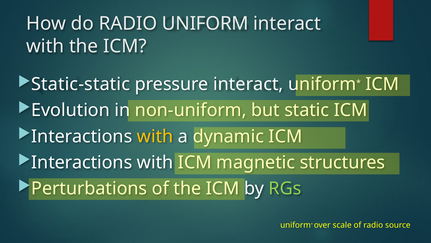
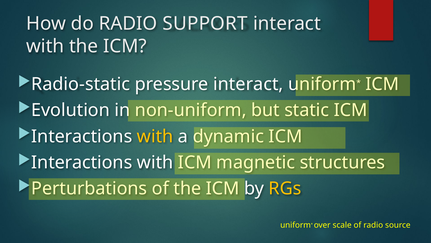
RADIO UNIFORM: UNIFORM -> SUPPORT
Static-static: Static-static -> Radio-static
RGs colour: light green -> yellow
